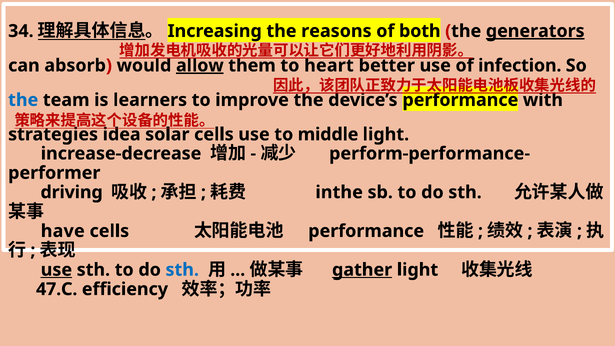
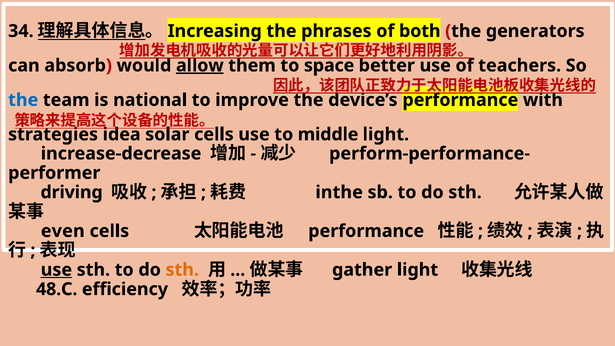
reasons: reasons -> phrases
generators underline: present -> none
heart: heart -> space
infection: infection -> teachers
learners: learners -> national
have: have -> even
sth at (182, 270) colour: blue -> orange
gather underline: present -> none
47.C: 47.C -> 48.C
